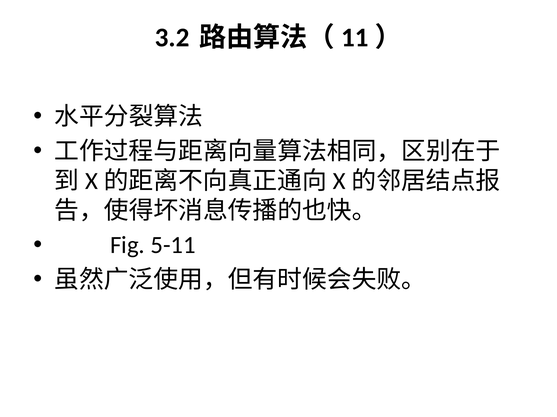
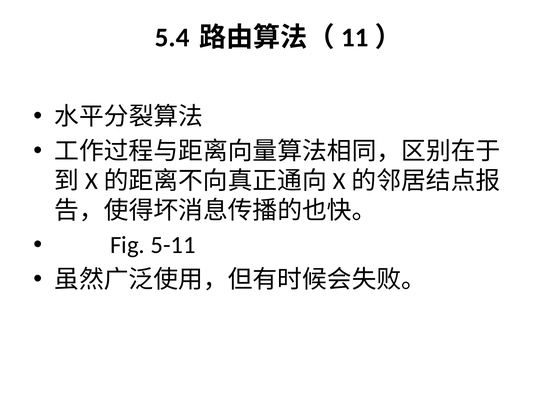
3.2: 3.2 -> 5.4
